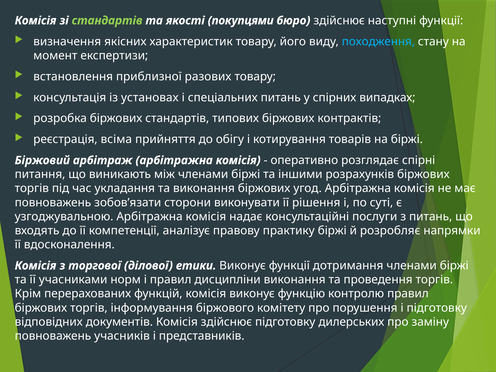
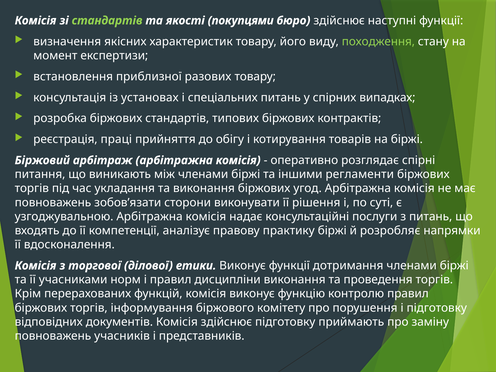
походження colour: light blue -> light green
всіма: всіма -> праці
розрахунків: розрахунків -> регламенти
дилерських: дилерських -> приймають
